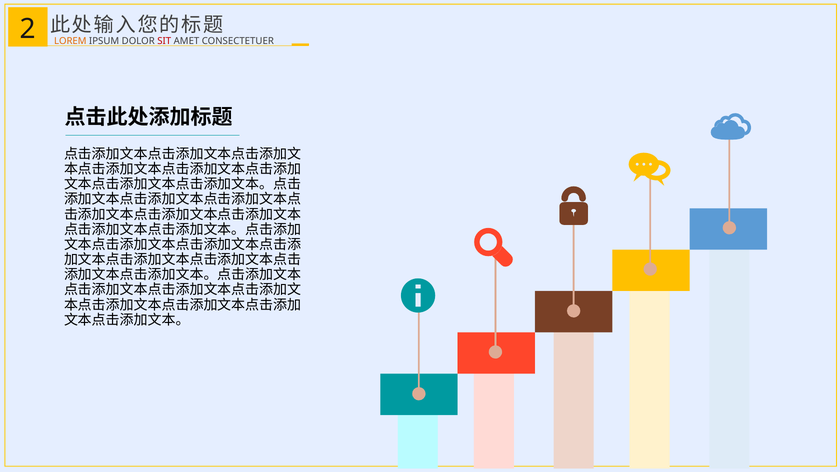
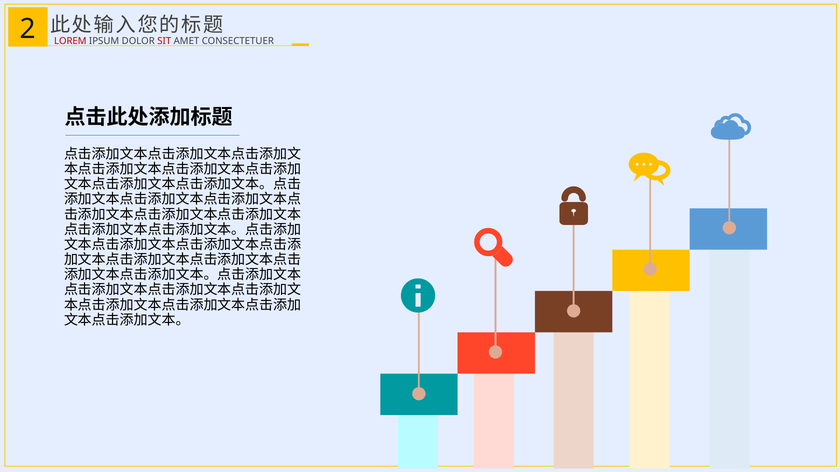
LOREM colour: orange -> red
